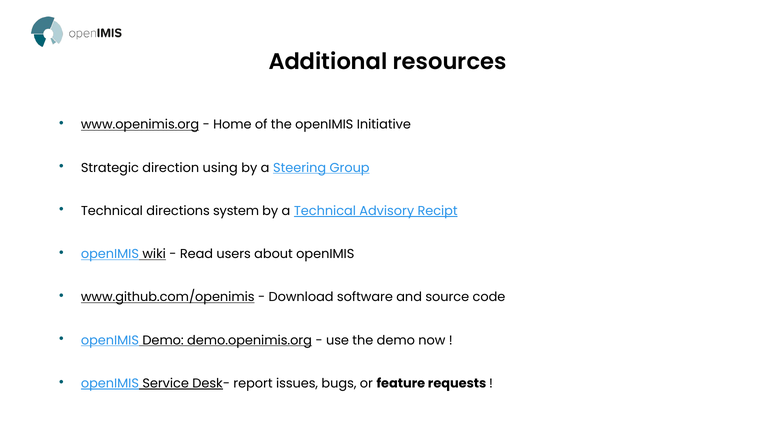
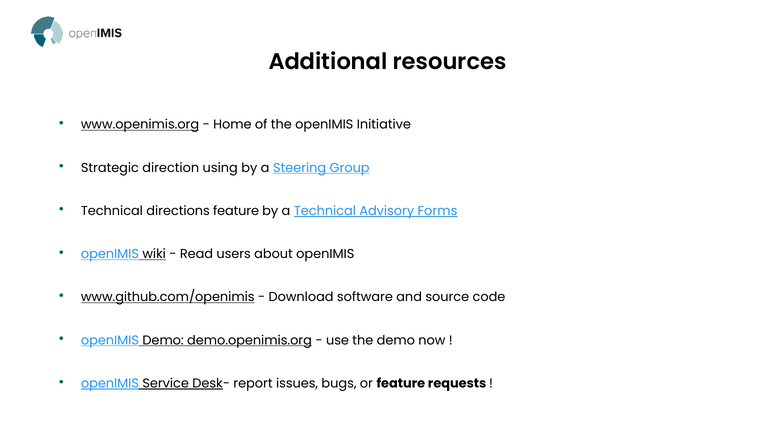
directions system: system -> feature
Recipt: Recipt -> Forms
